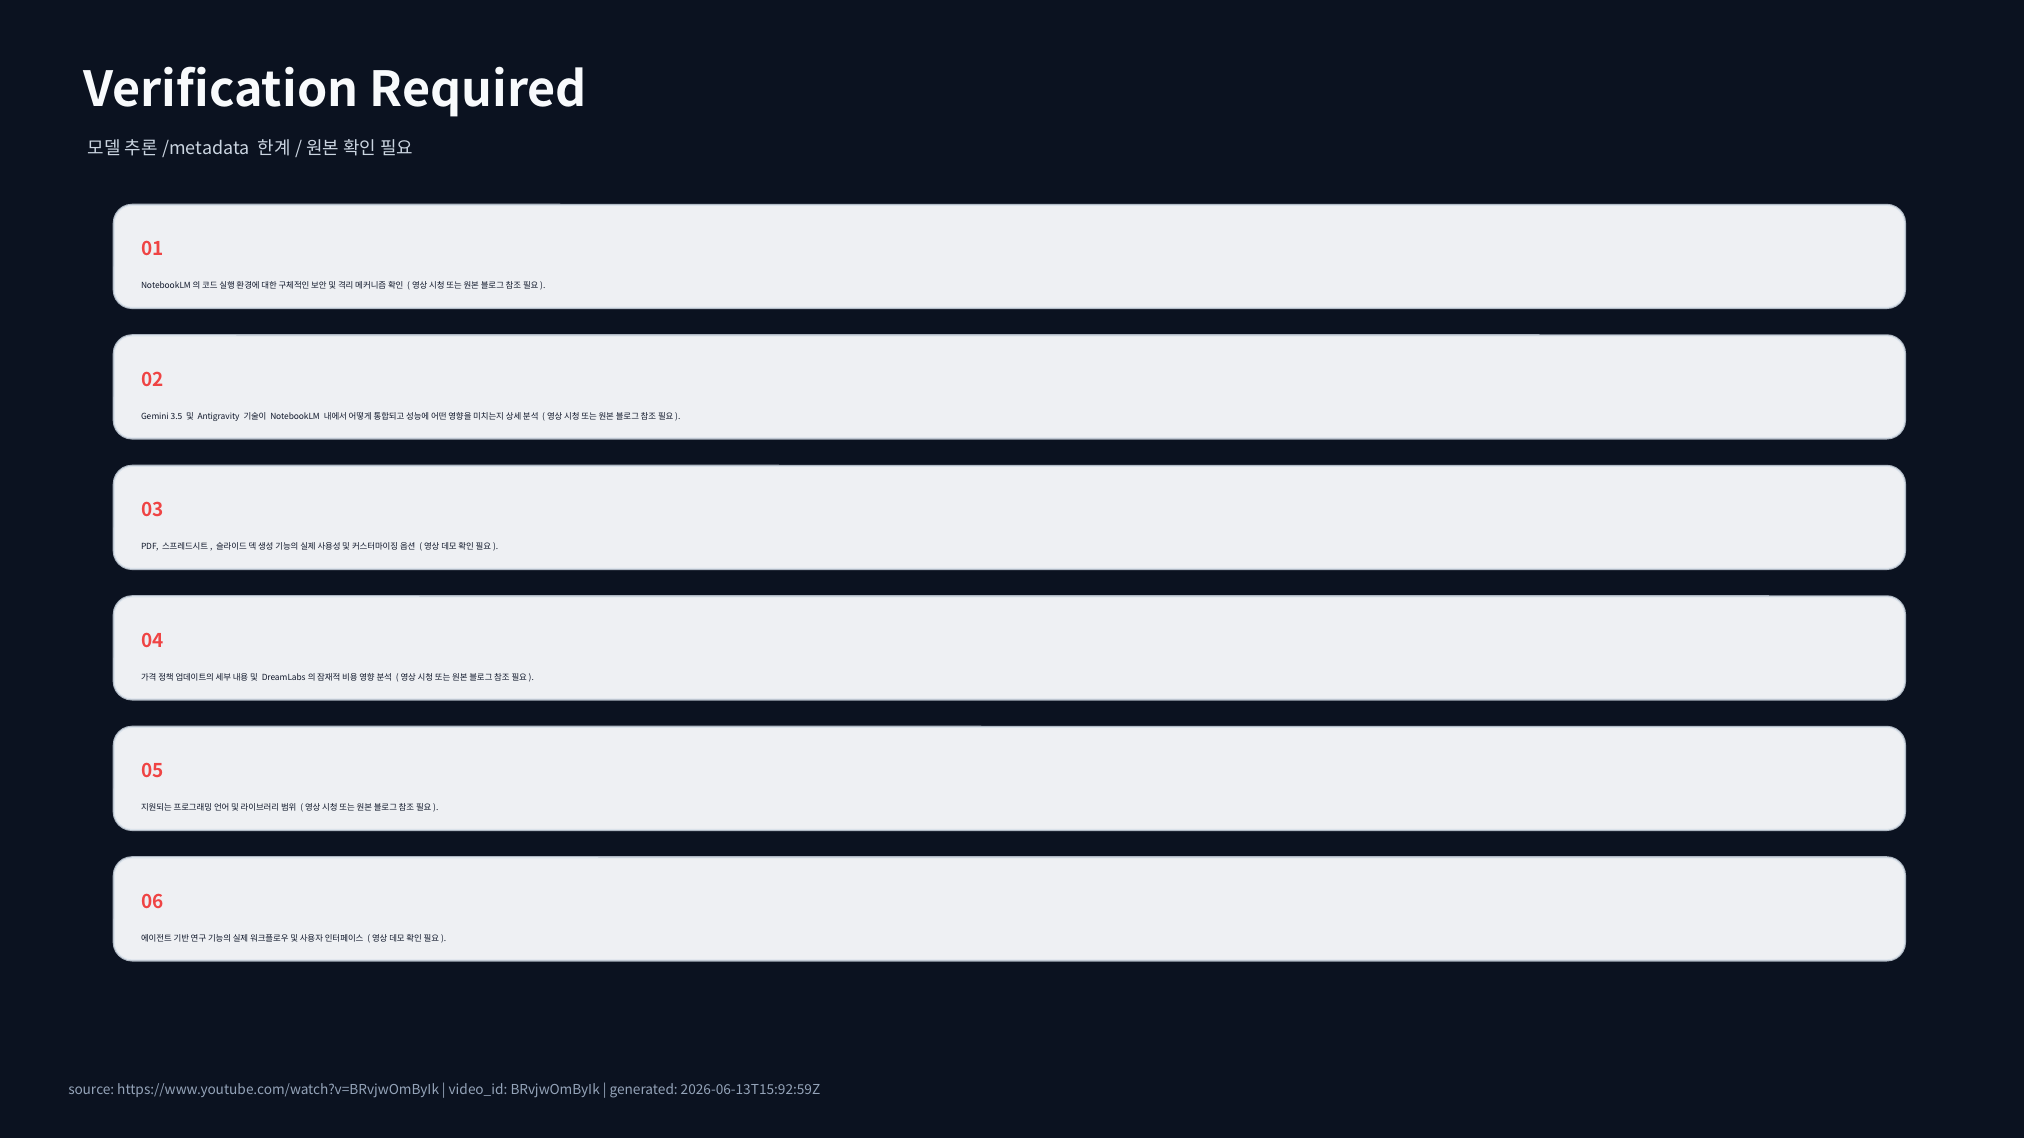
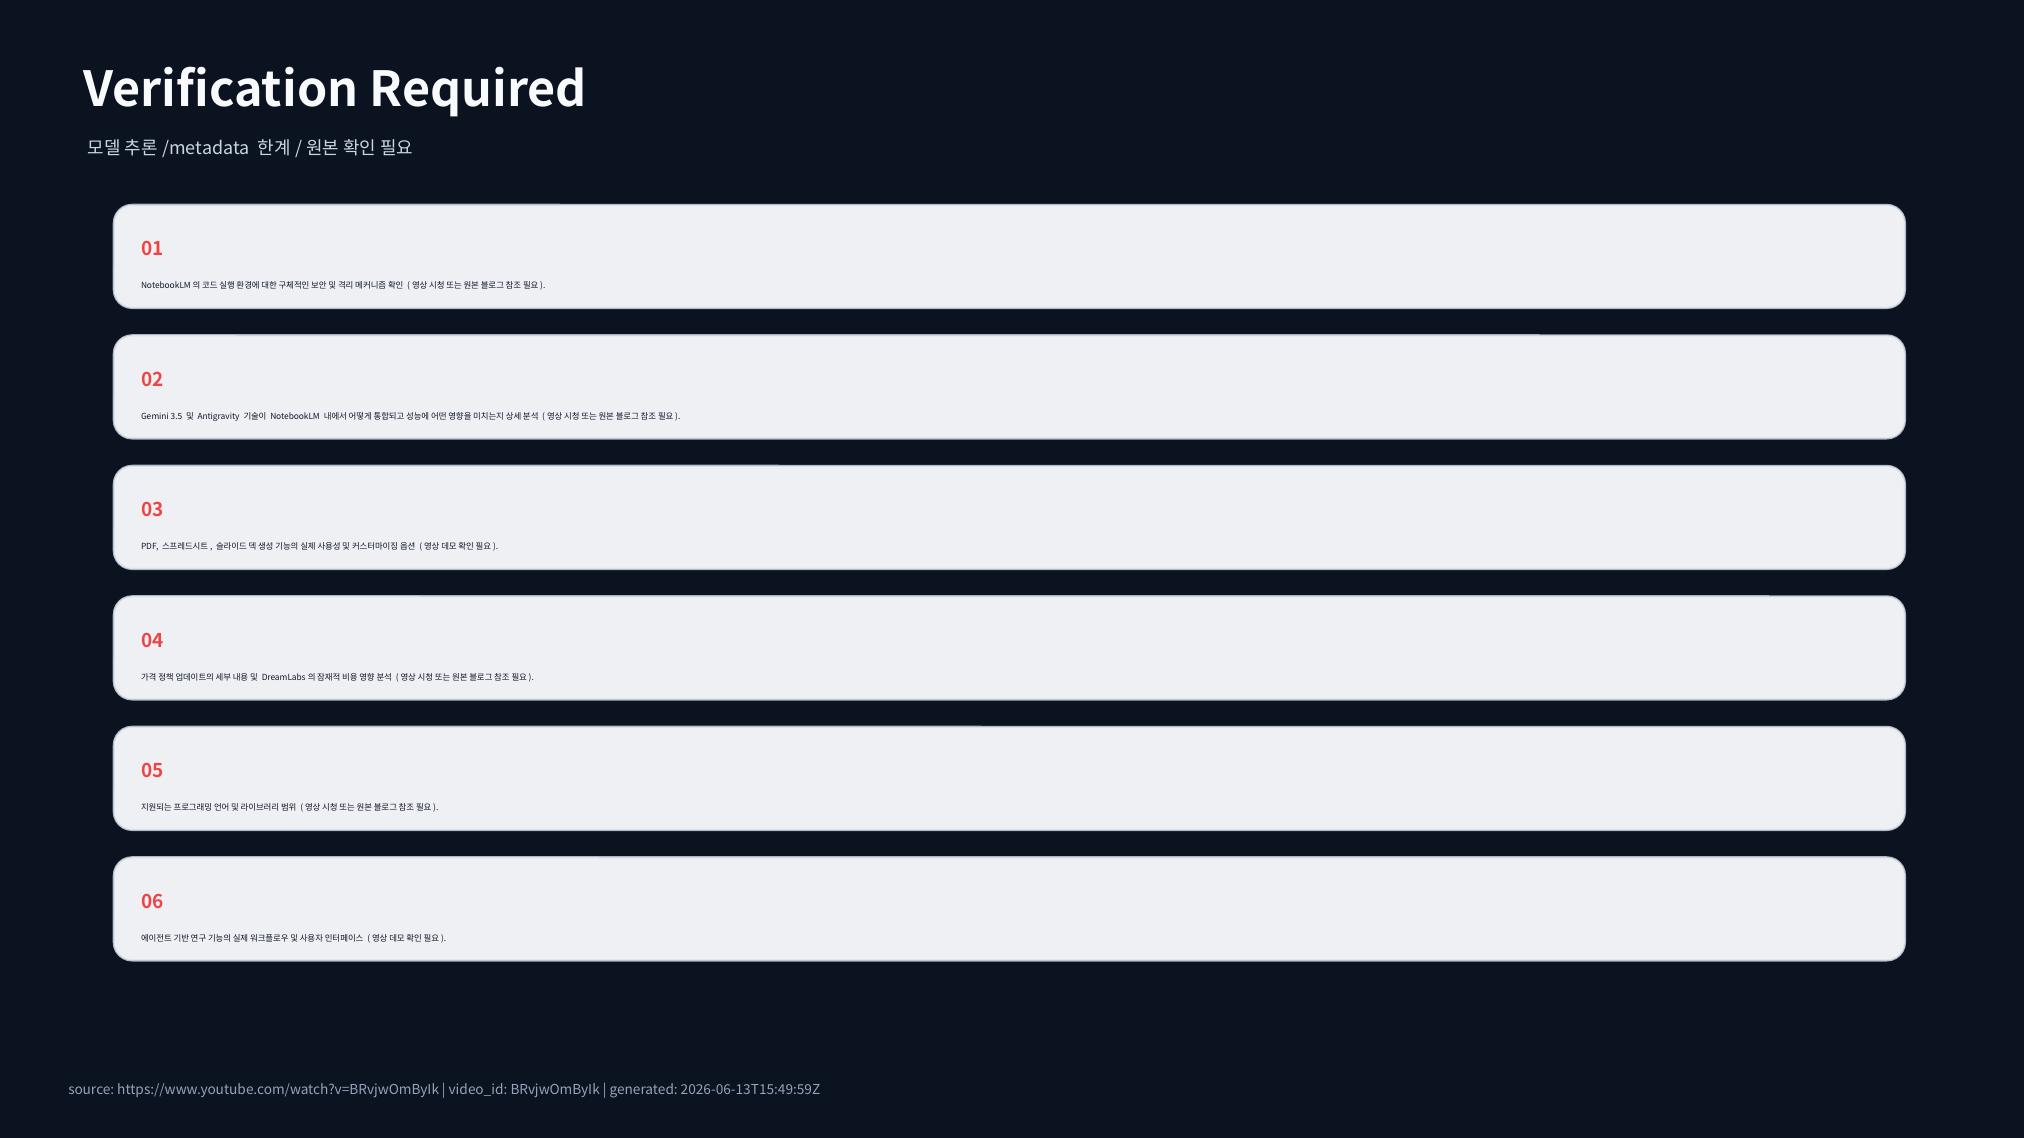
2026-06-13T15:92:59Z: 2026-06-13T15:92:59Z -> 2026-06-13T15:49:59Z
